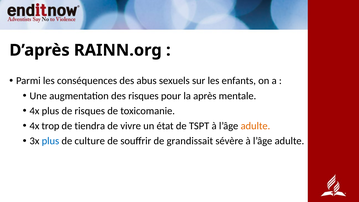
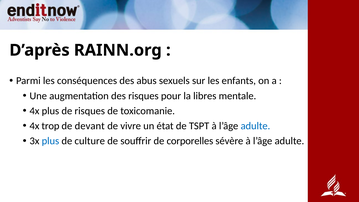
après: après -> libres
tiendra: tiendra -> devant
adulte at (255, 126) colour: orange -> blue
grandissait: grandissait -> corporelles
